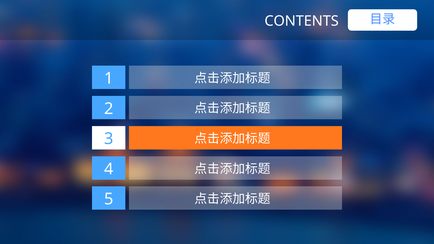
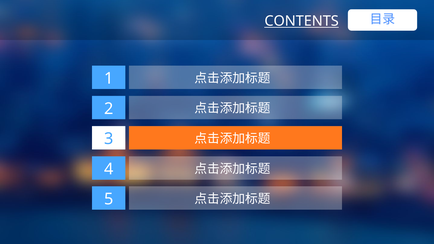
CONTENTS underline: none -> present
